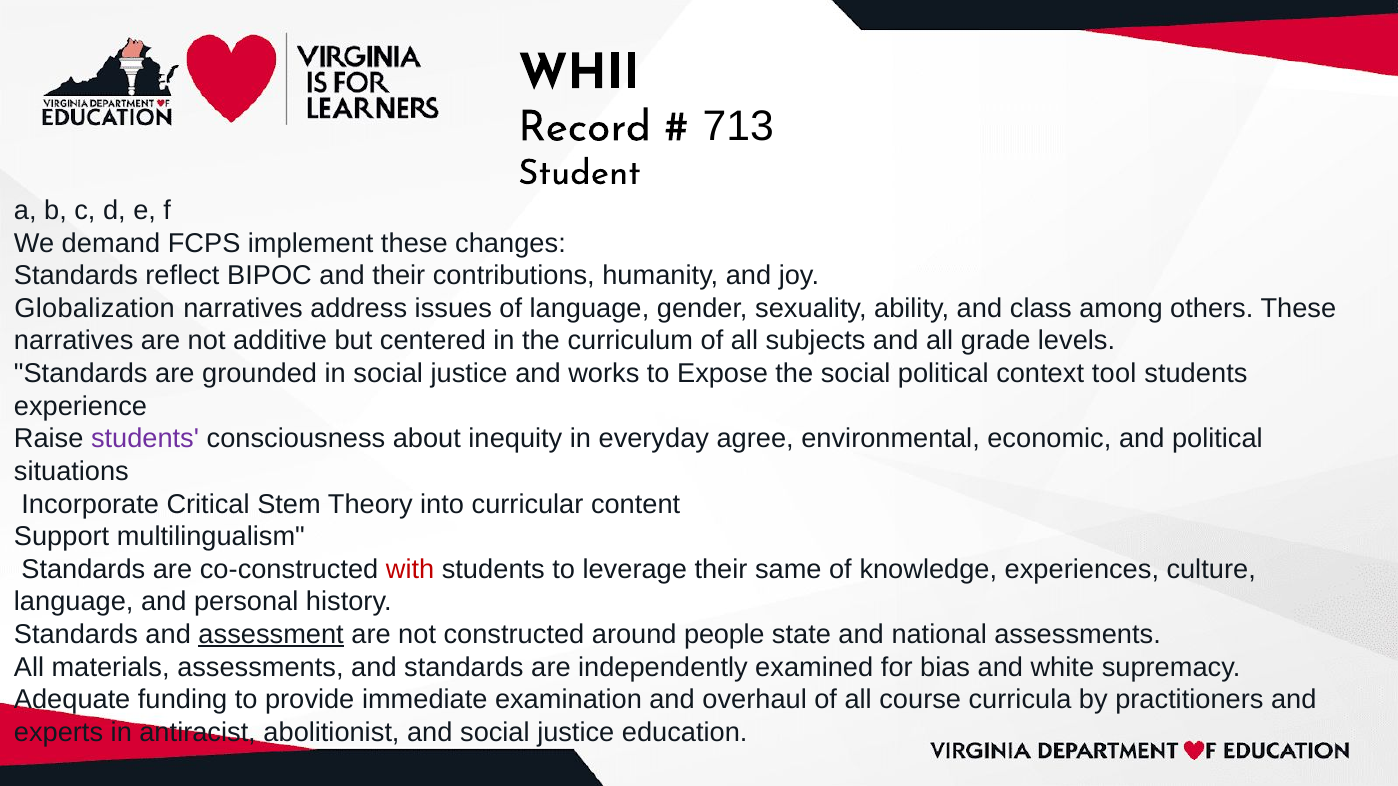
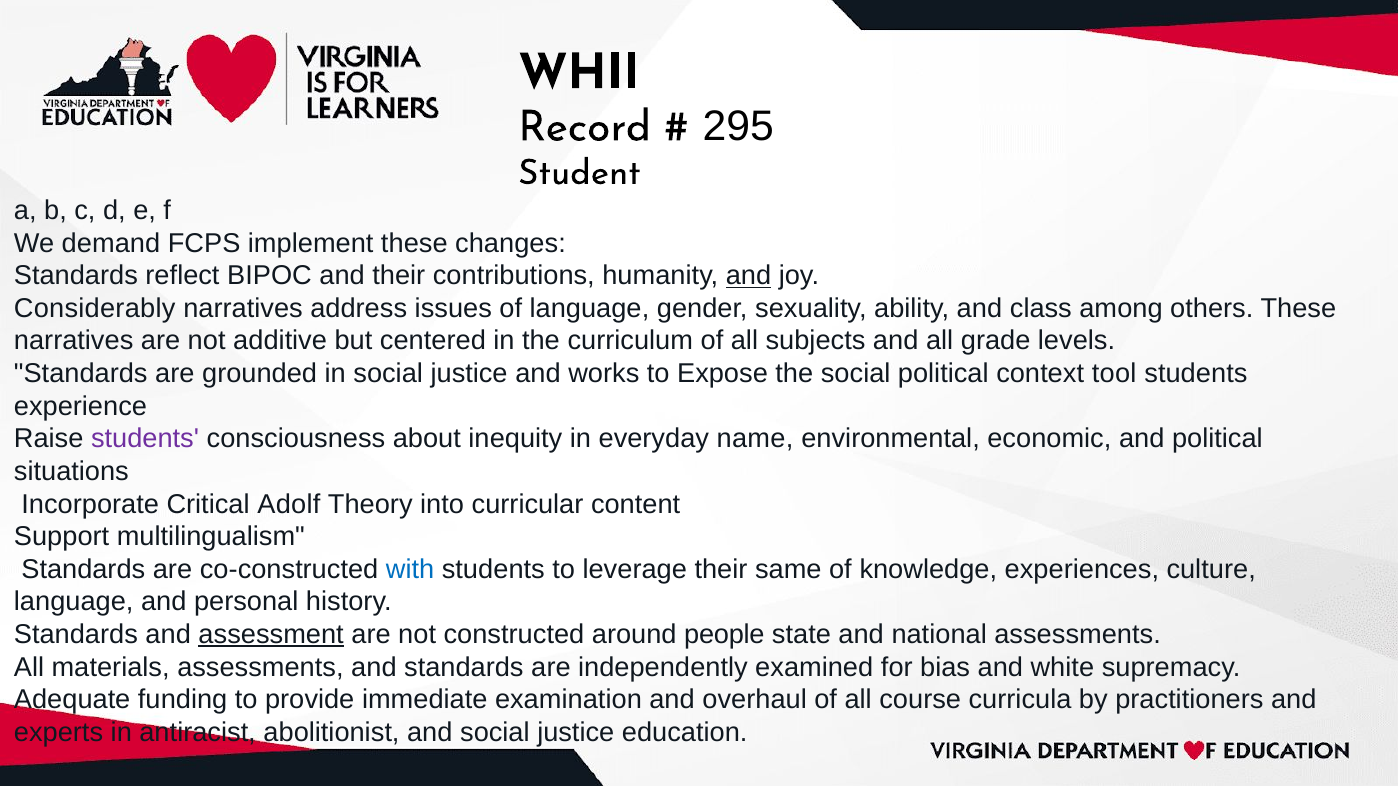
713: 713 -> 295
and at (748, 276) underline: none -> present
Globalization: Globalization -> Considerably
agree: agree -> name
Stem: Stem -> Adolf
with colour: red -> blue
